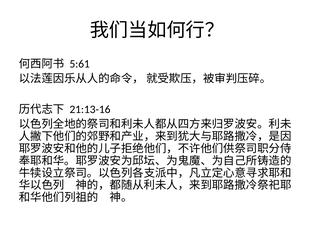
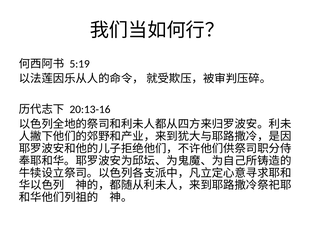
5:61: 5:61 -> 5:19
21:13-16: 21:13-16 -> 20:13-16
